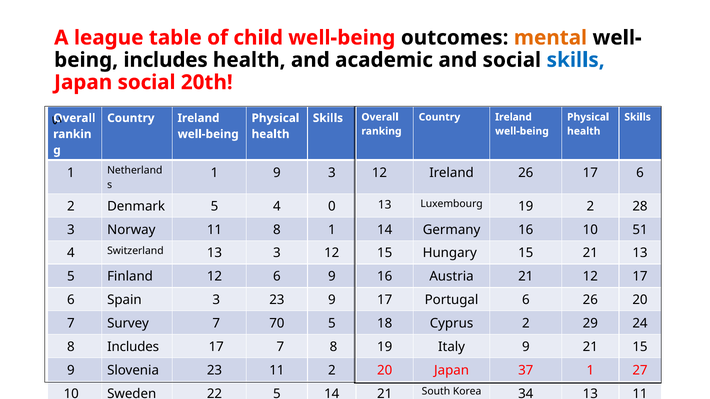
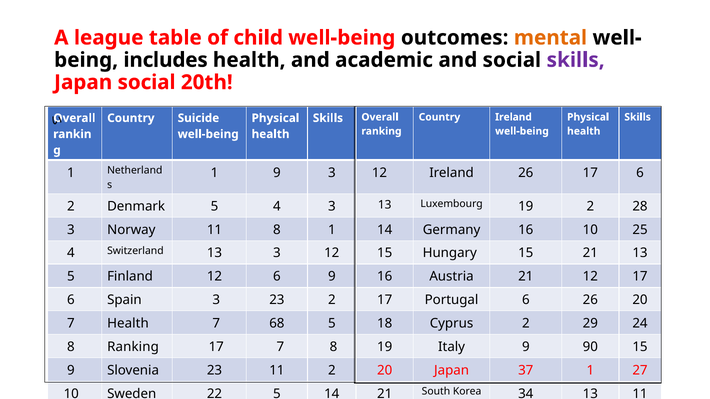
skills at (576, 60) colour: blue -> purple
Ireland at (198, 118): Ireland -> Suicide
4 0: 0 -> 3
16 10 51: 51 -> 25
23 9: 9 -> 2
7 Survey: Survey -> Health
70: 70 -> 68
8 Includes: Includes -> Ranking
9 21: 21 -> 90
